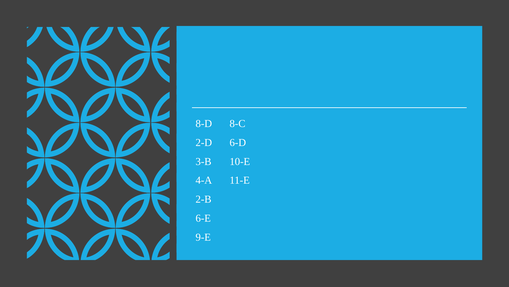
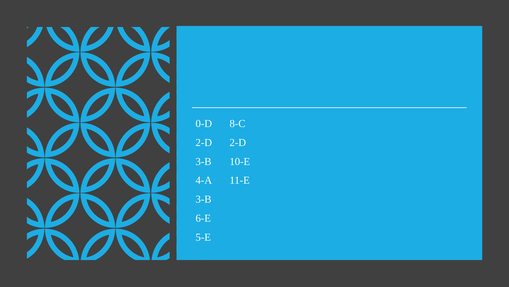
8-D: 8-D -> 0-D
2-D 6-D: 6-D -> 2-D
2-B at (204, 199): 2-B -> 3-B
9-E: 9-E -> 5-E
